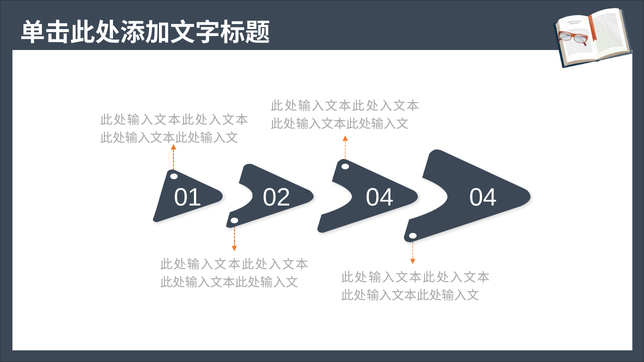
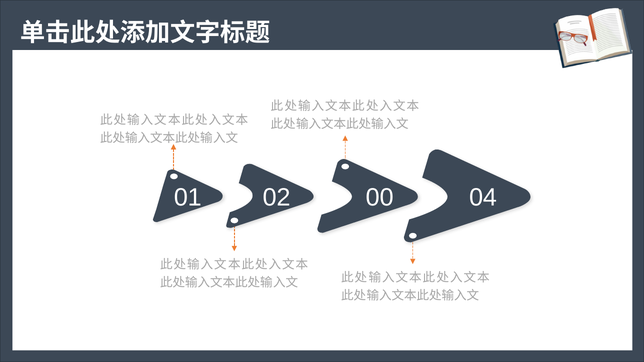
02 04: 04 -> 00
